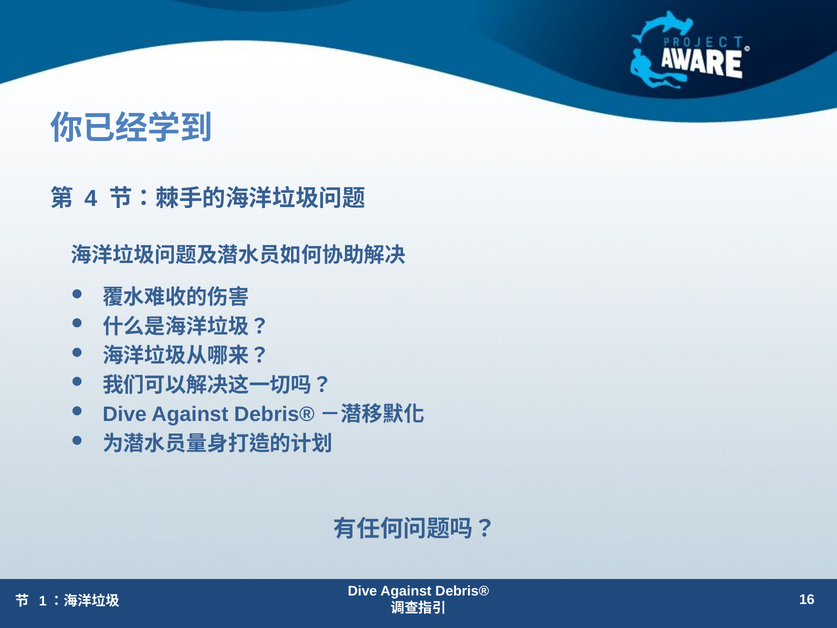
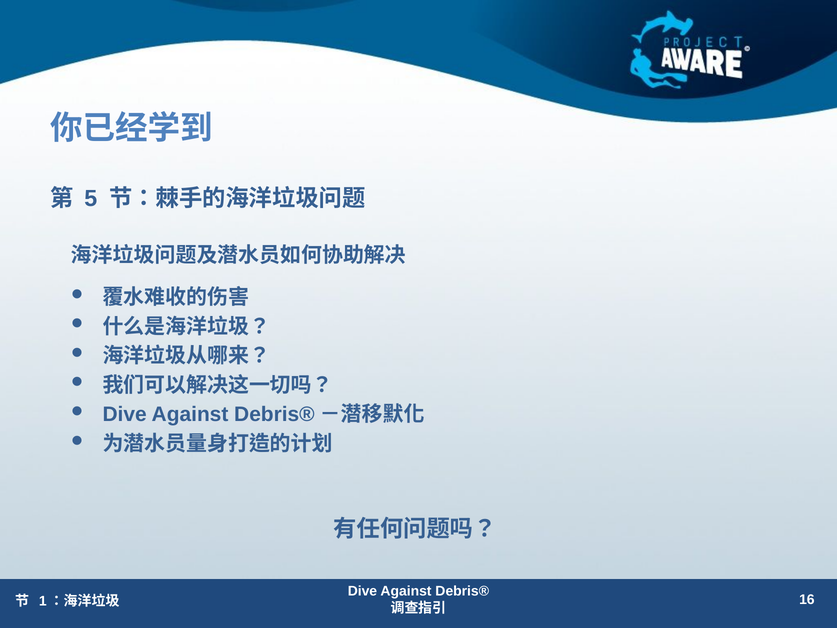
4: 4 -> 5
